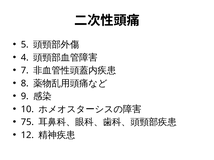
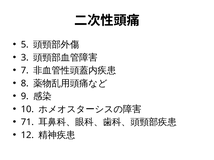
4: 4 -> 3
75: 75 -> 71
